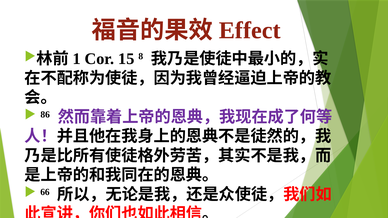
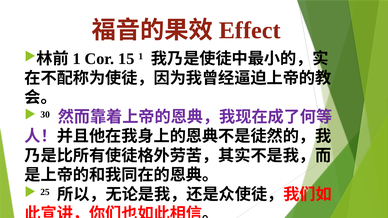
15 8: 8 -> 1
86: 86 -> 30
66: 66 -> 25
